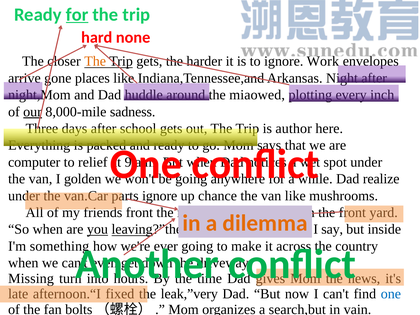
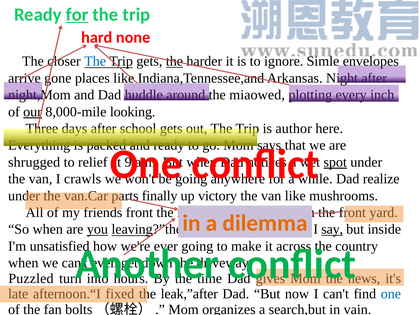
The at (95, 61) colour: orange -> blue
the at (174, 61) underline: none -> present
Work: Work -> Simle
sadness: sadness -> looking
computer: computer -> shrugged
spot underline: none -> present
golden: golden -> crawls
ignore at (160, 196): ignore -> finally
chance: chance -> victory
say underline: none -> present
something: something -> unsatisfied
Missing: Missing -> Puzzled
leak,”very: leak,”very -> leak,”after
